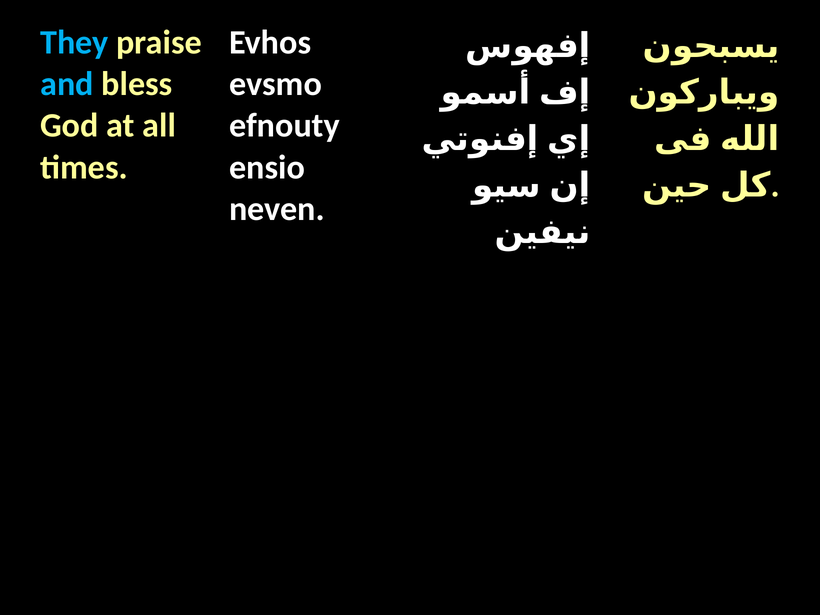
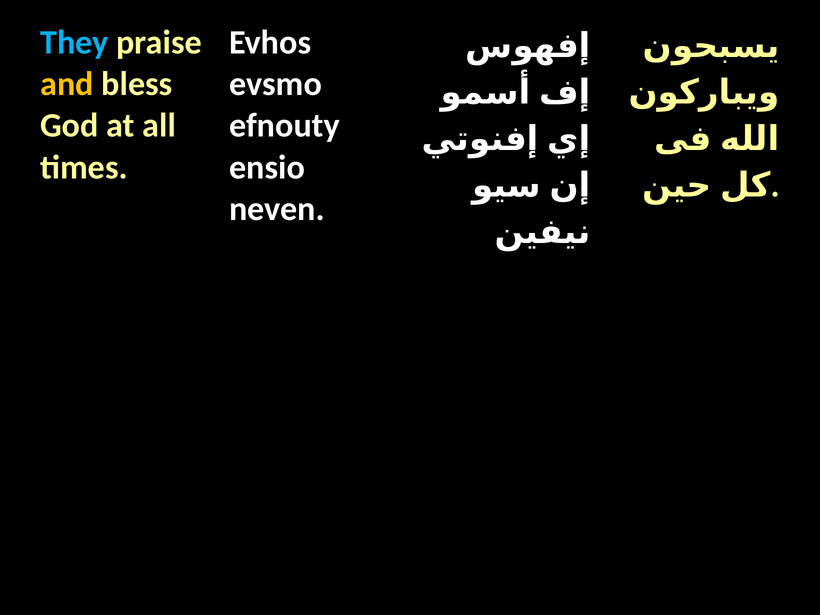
and colour: light blue -> yellow
